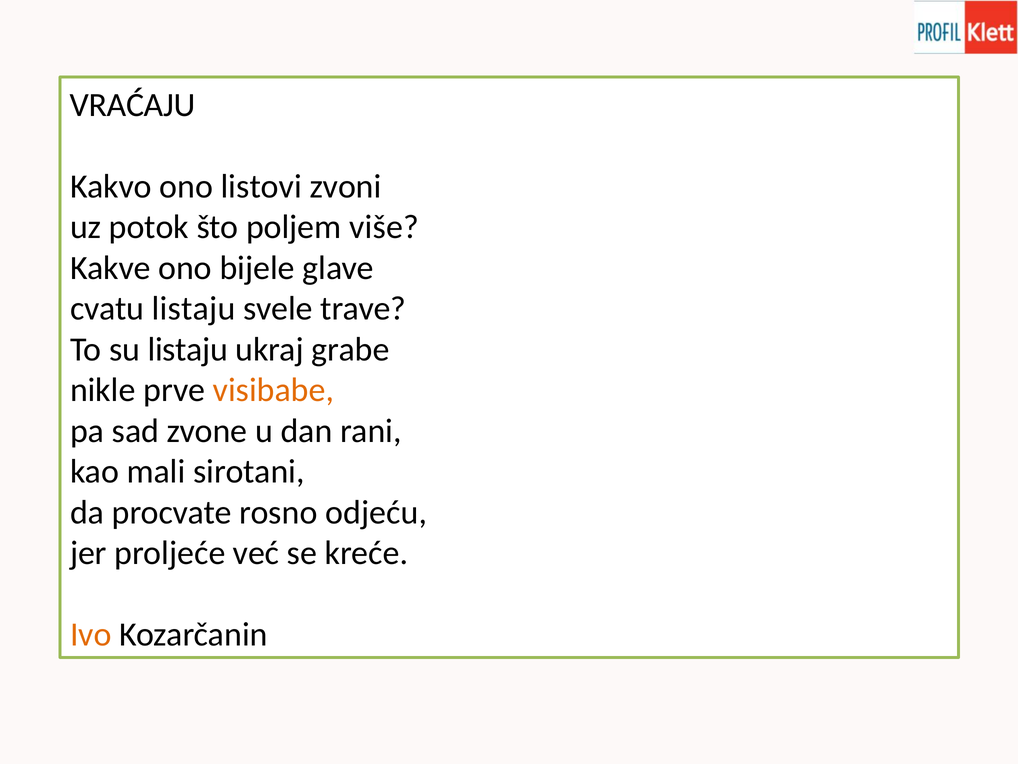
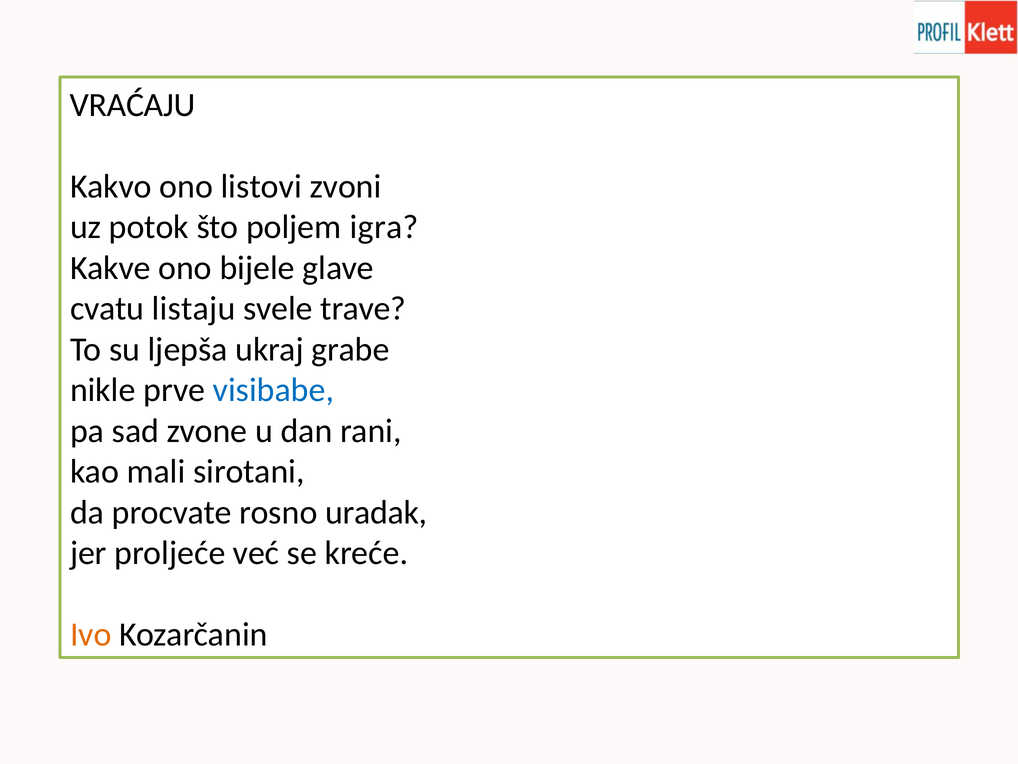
više: više -> igra
su listaju: listaju -> ljepša
visibabe colour: orange -> blue
odjeću: odjeću -> uradak
